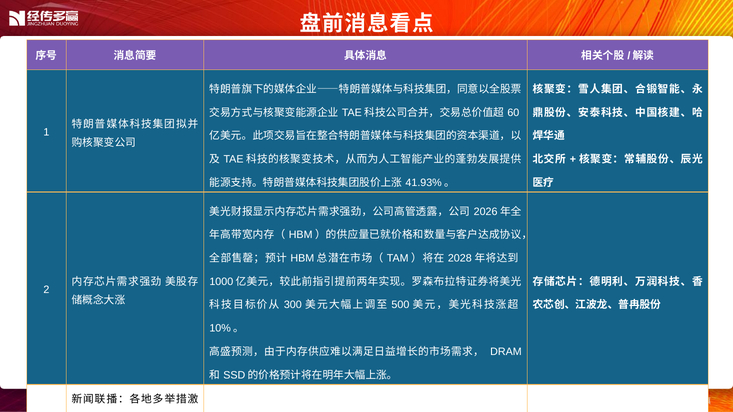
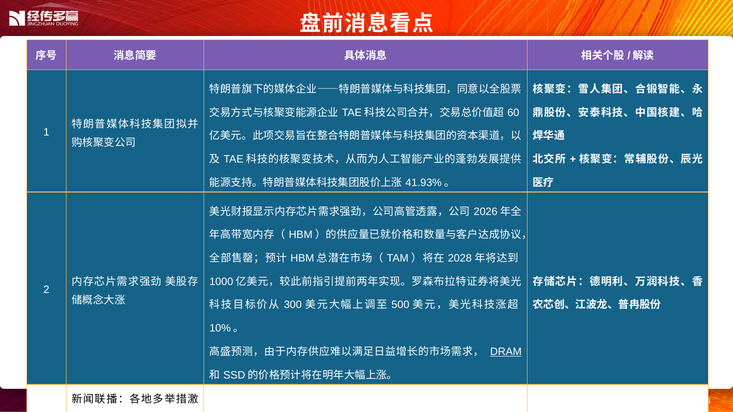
DRAM underline: none -> present
